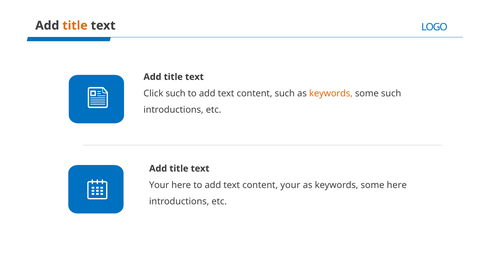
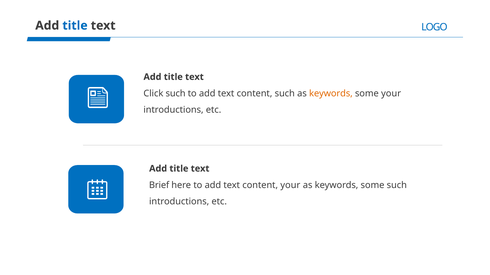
title at (75, 26) colour: orange -> blue
some such: such -> your
Your at (159, 185): Your -> Brief
some here: here -> such
